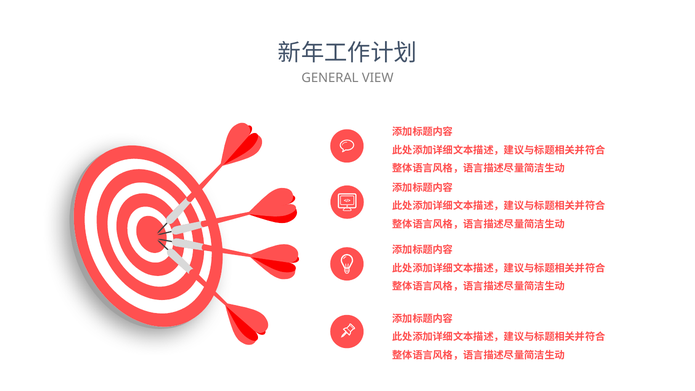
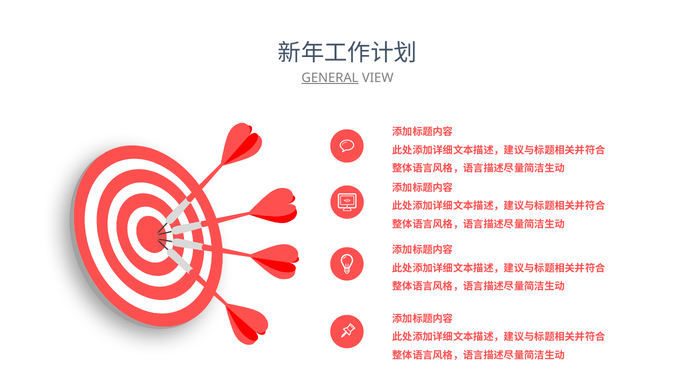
GENERAL underline: none -> present
